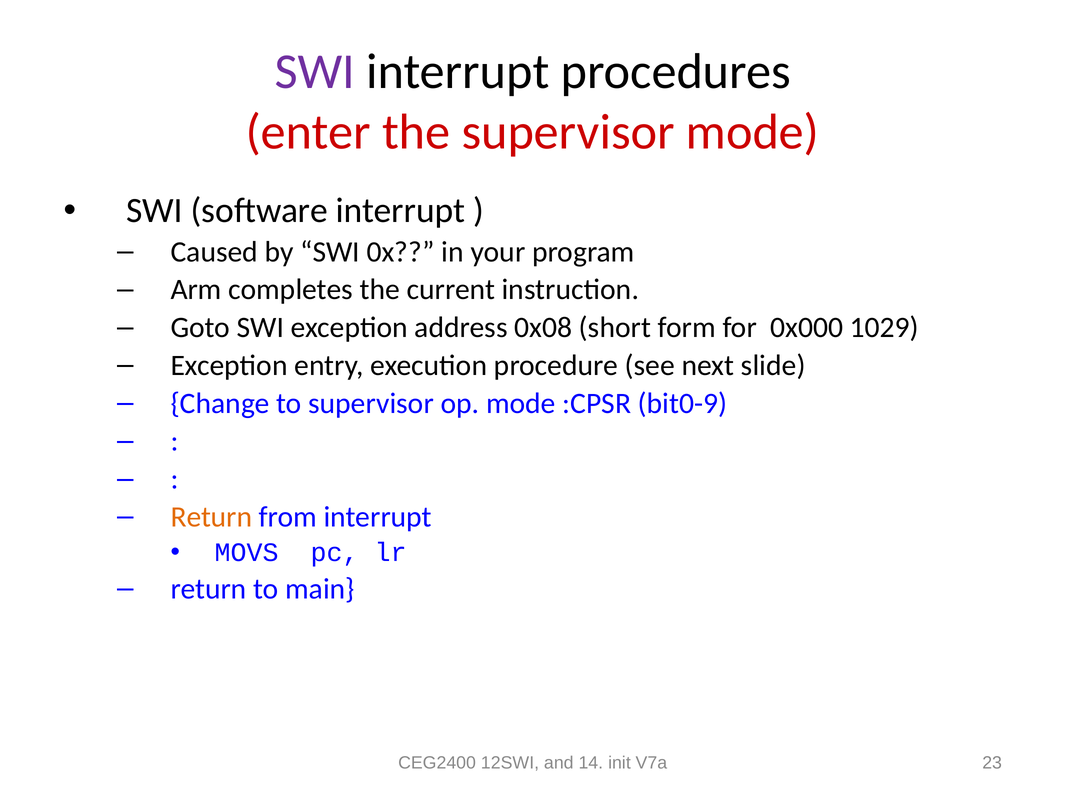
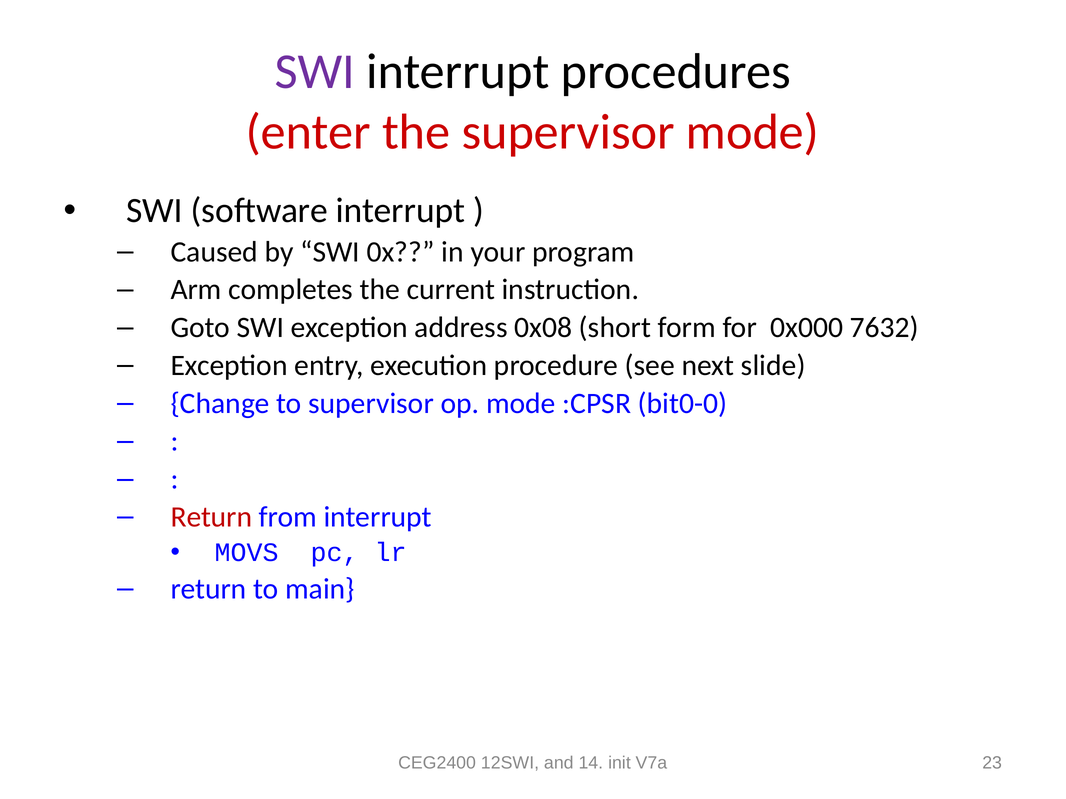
1029: 1029 -> 7632
bit0-9: bit0-9 -> bit0-0
Return at (211, 517) colour: orange -> red
